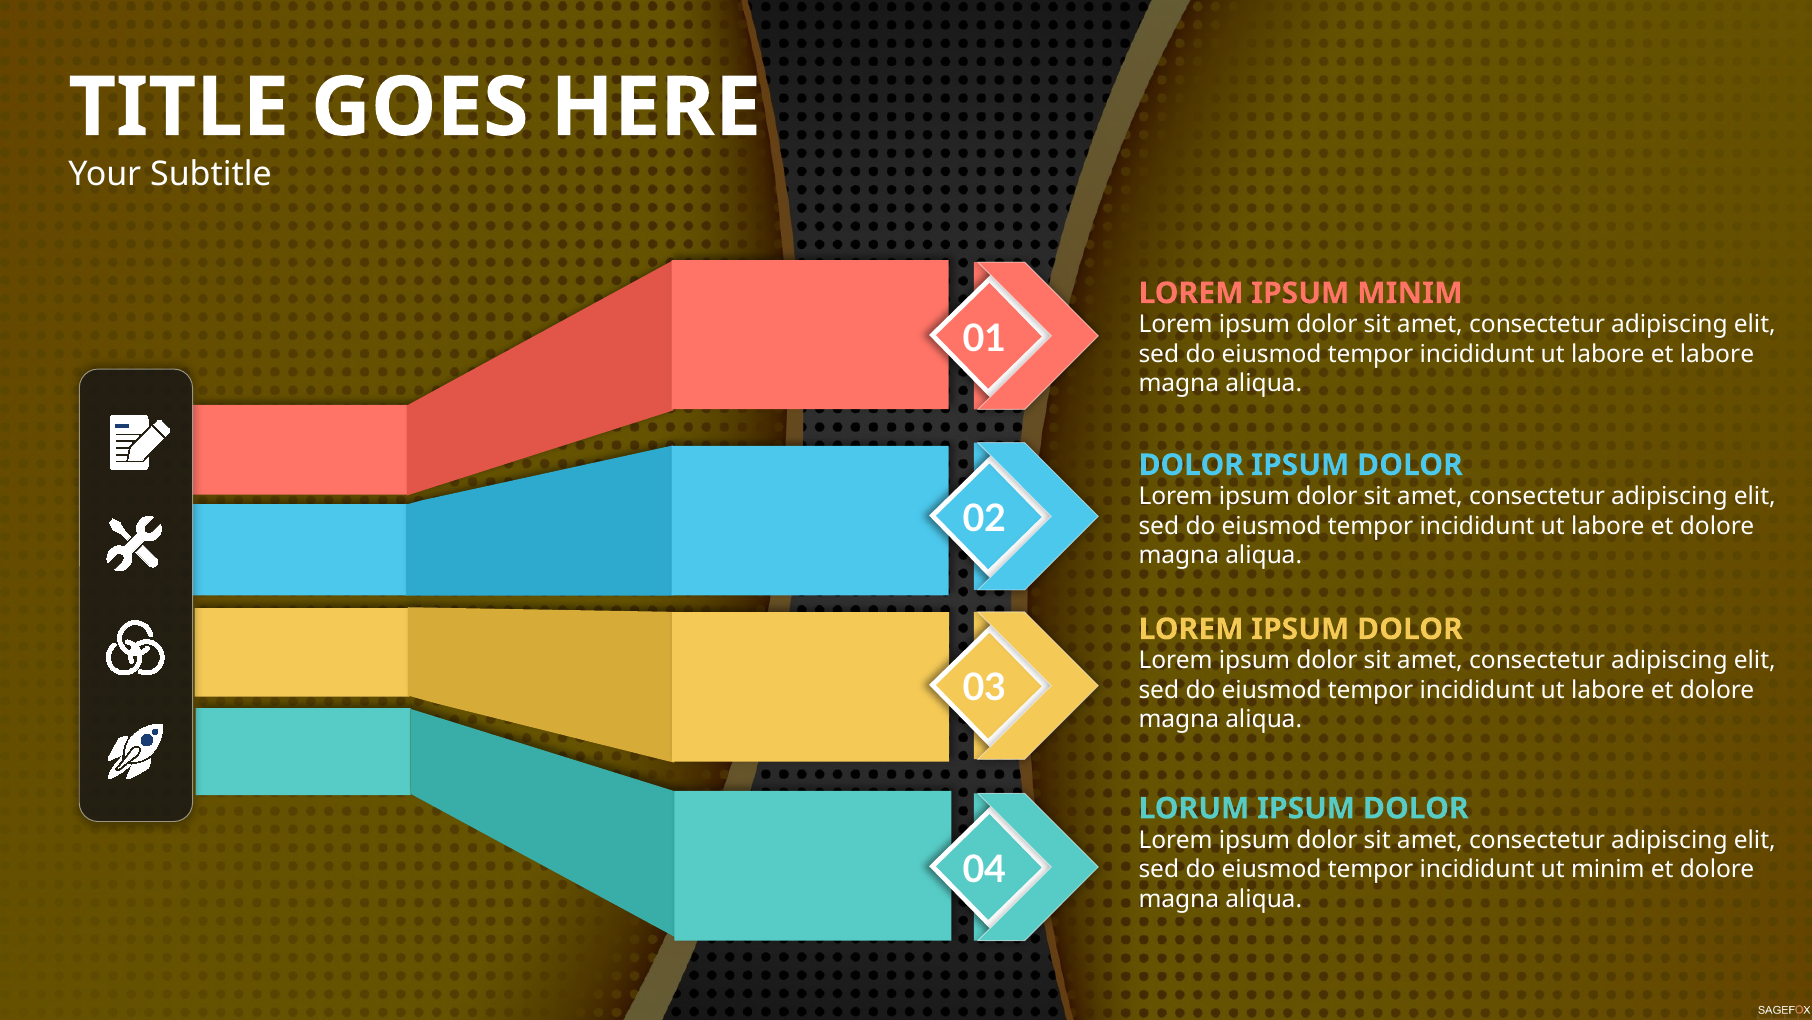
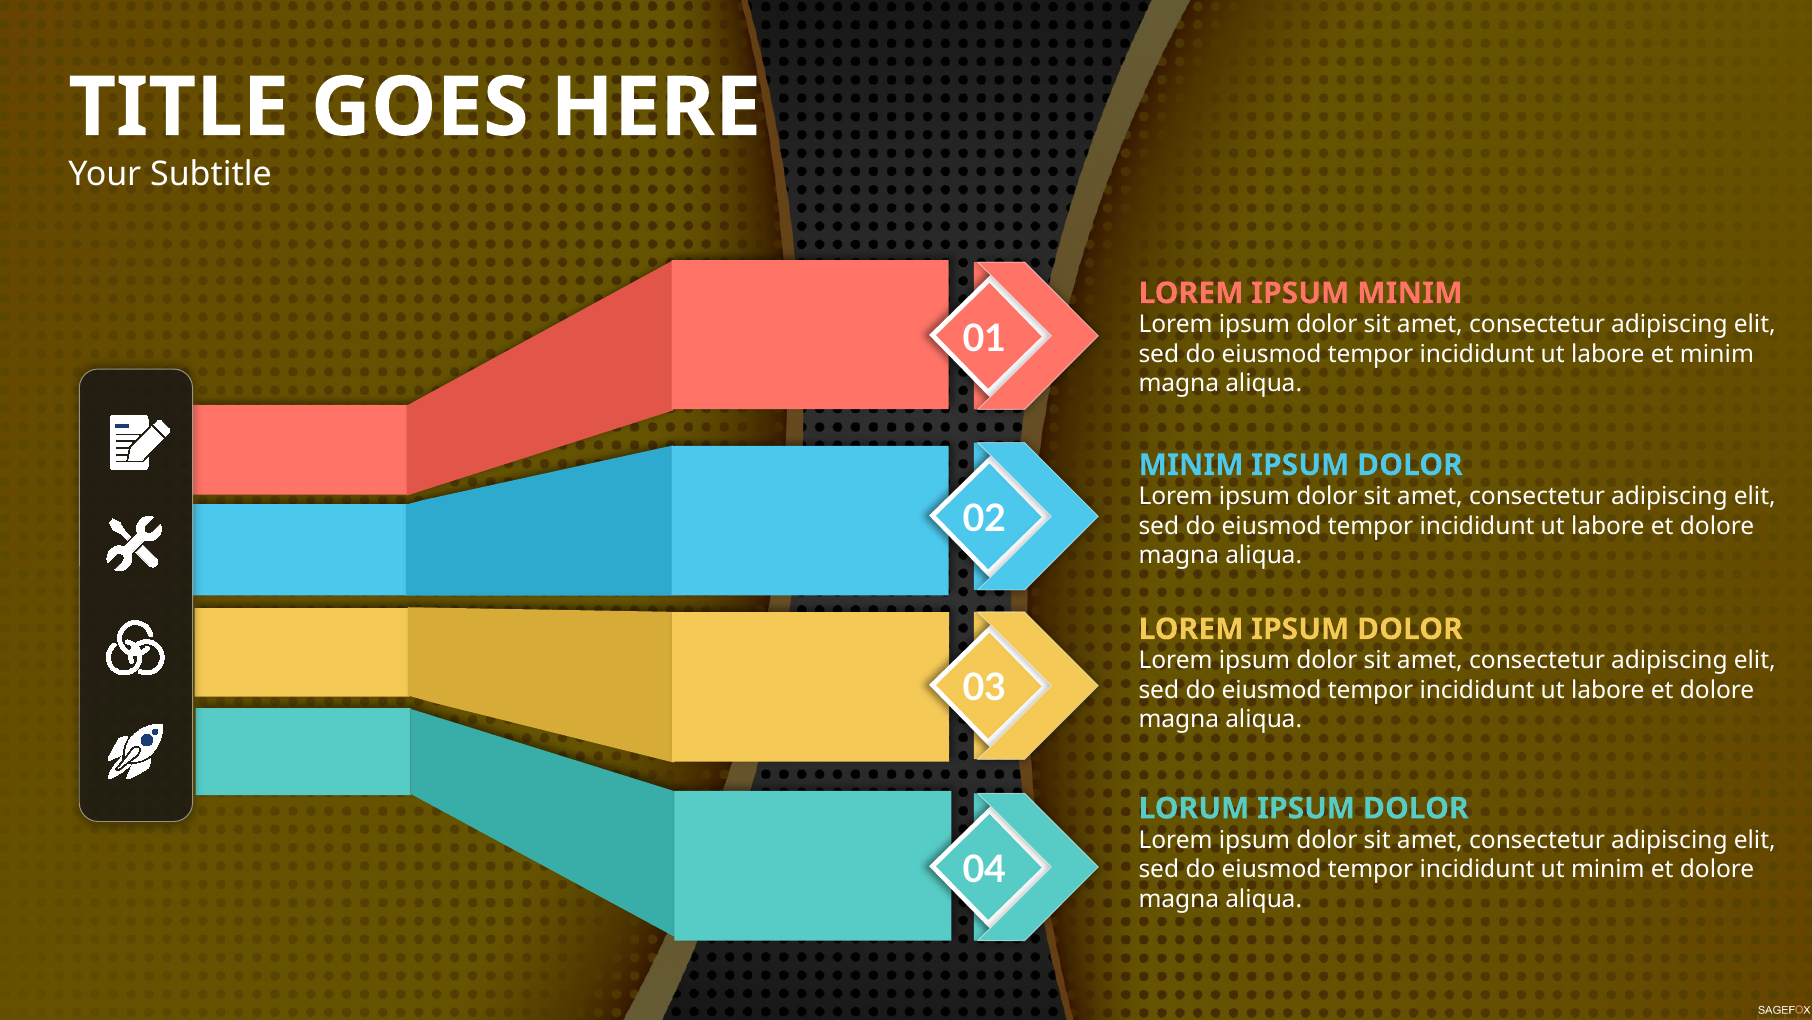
et labore: labore -> minim
DOLOR at (1191, 465): DOLOR -> MINIM
